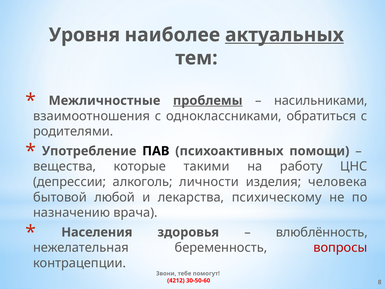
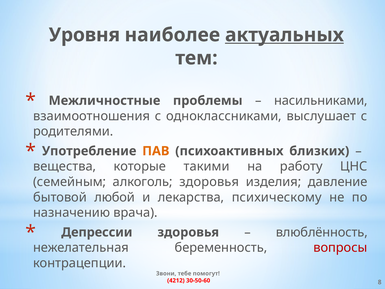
проблемы underline: present -> none
обратиться: обратиться -> выслушает
ПАВ colour: black -> orange
помощи: помощи -> близких
депрессии: депрессии -> семейным
алкоголь личности: личности -> здоровья
человека: человека -> давление
Населения: Населения -> Депрессии
